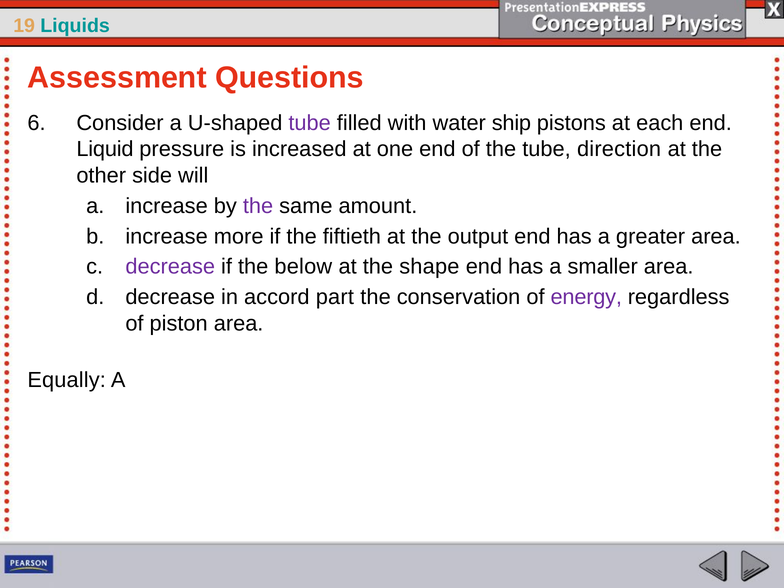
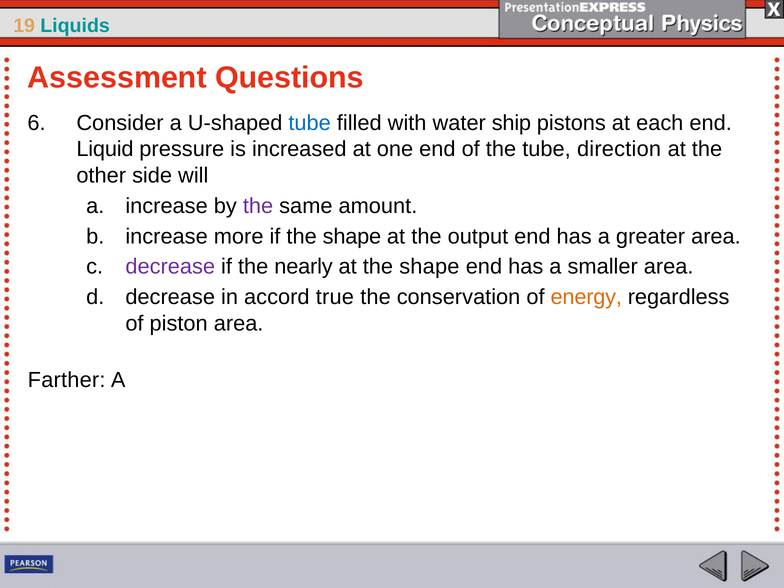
tube at (310, 123) colour: purple -> blue
if the fiftieth: fiftieth -> shape
below: below -> nearly
part: part -> true
energy colour: purple -> orange
Equally: Equally -> Farther
